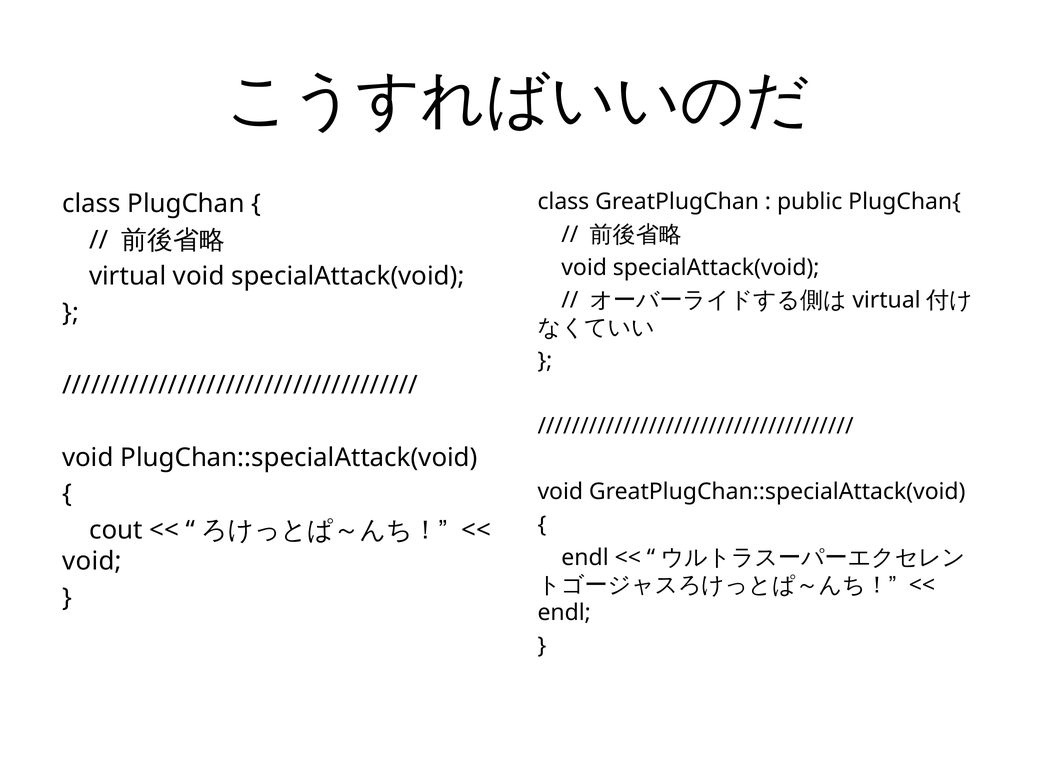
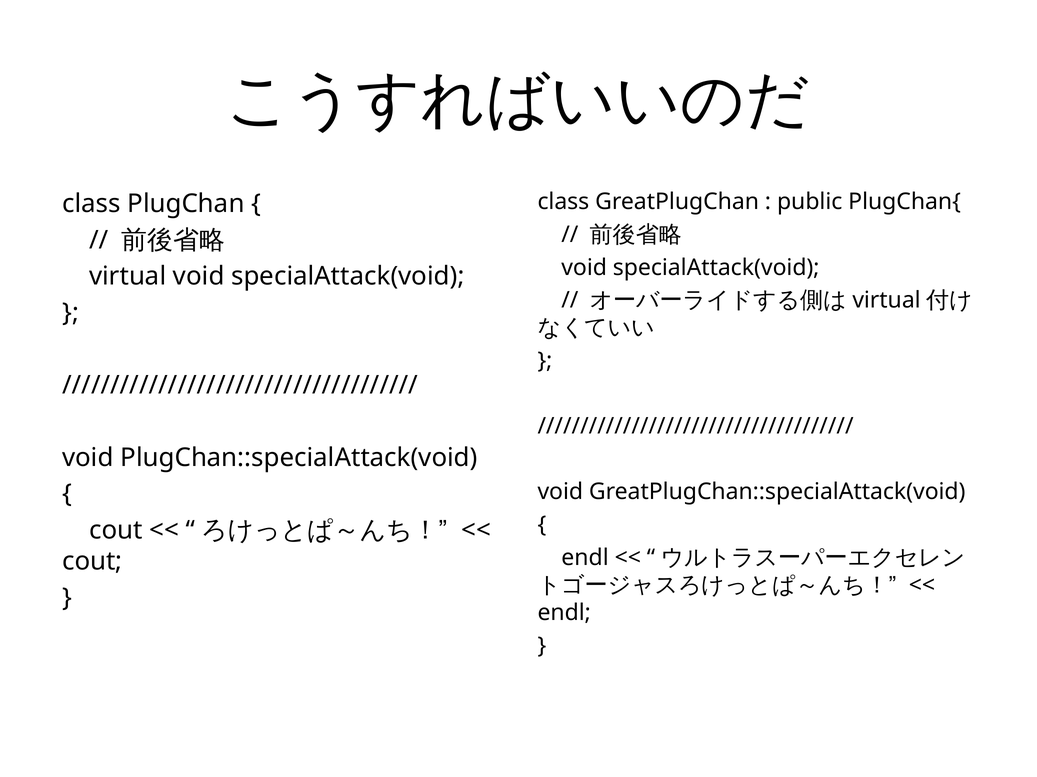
void at (92, 562): void -> cout
